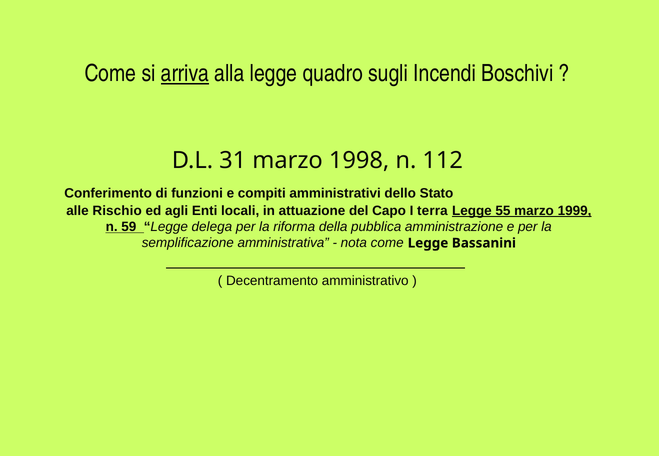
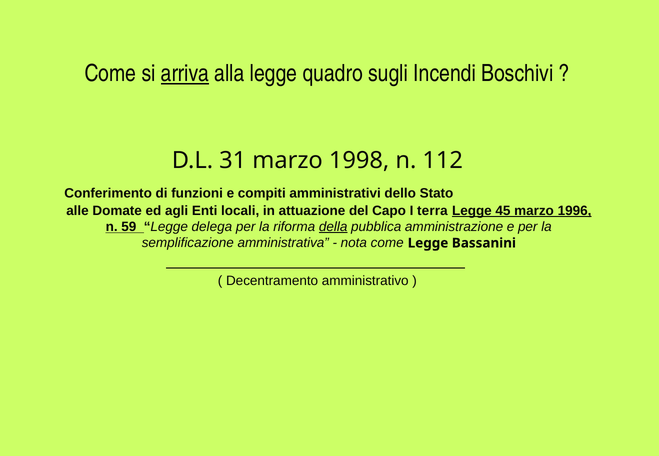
Rischio: Rischio -> Domate
55: 55 -> 45
1999: 1999 -> 1996
della underline: none -> present
